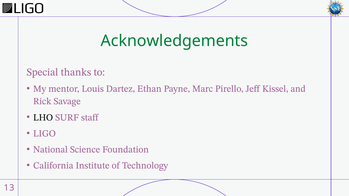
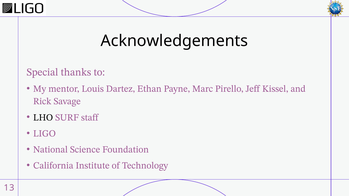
Acknowledgements colour: green -> black
